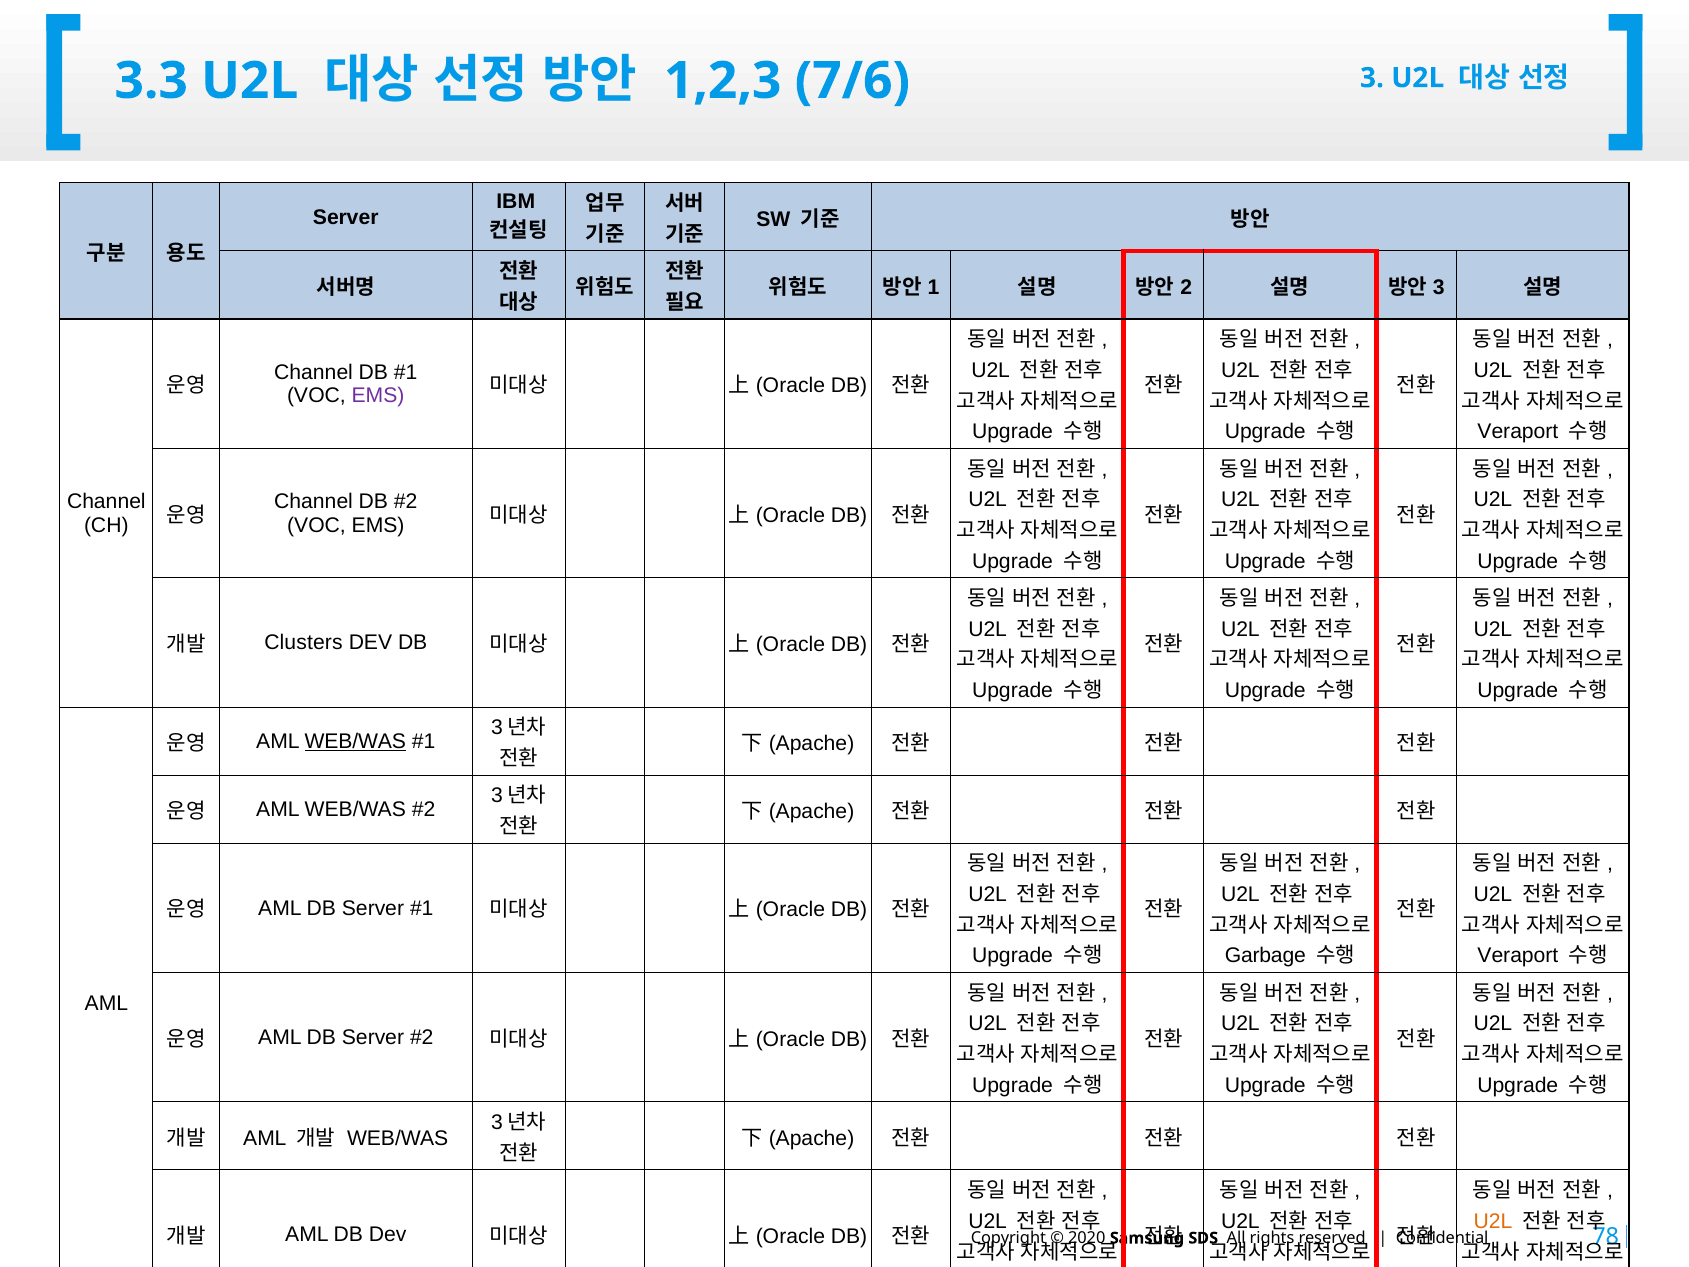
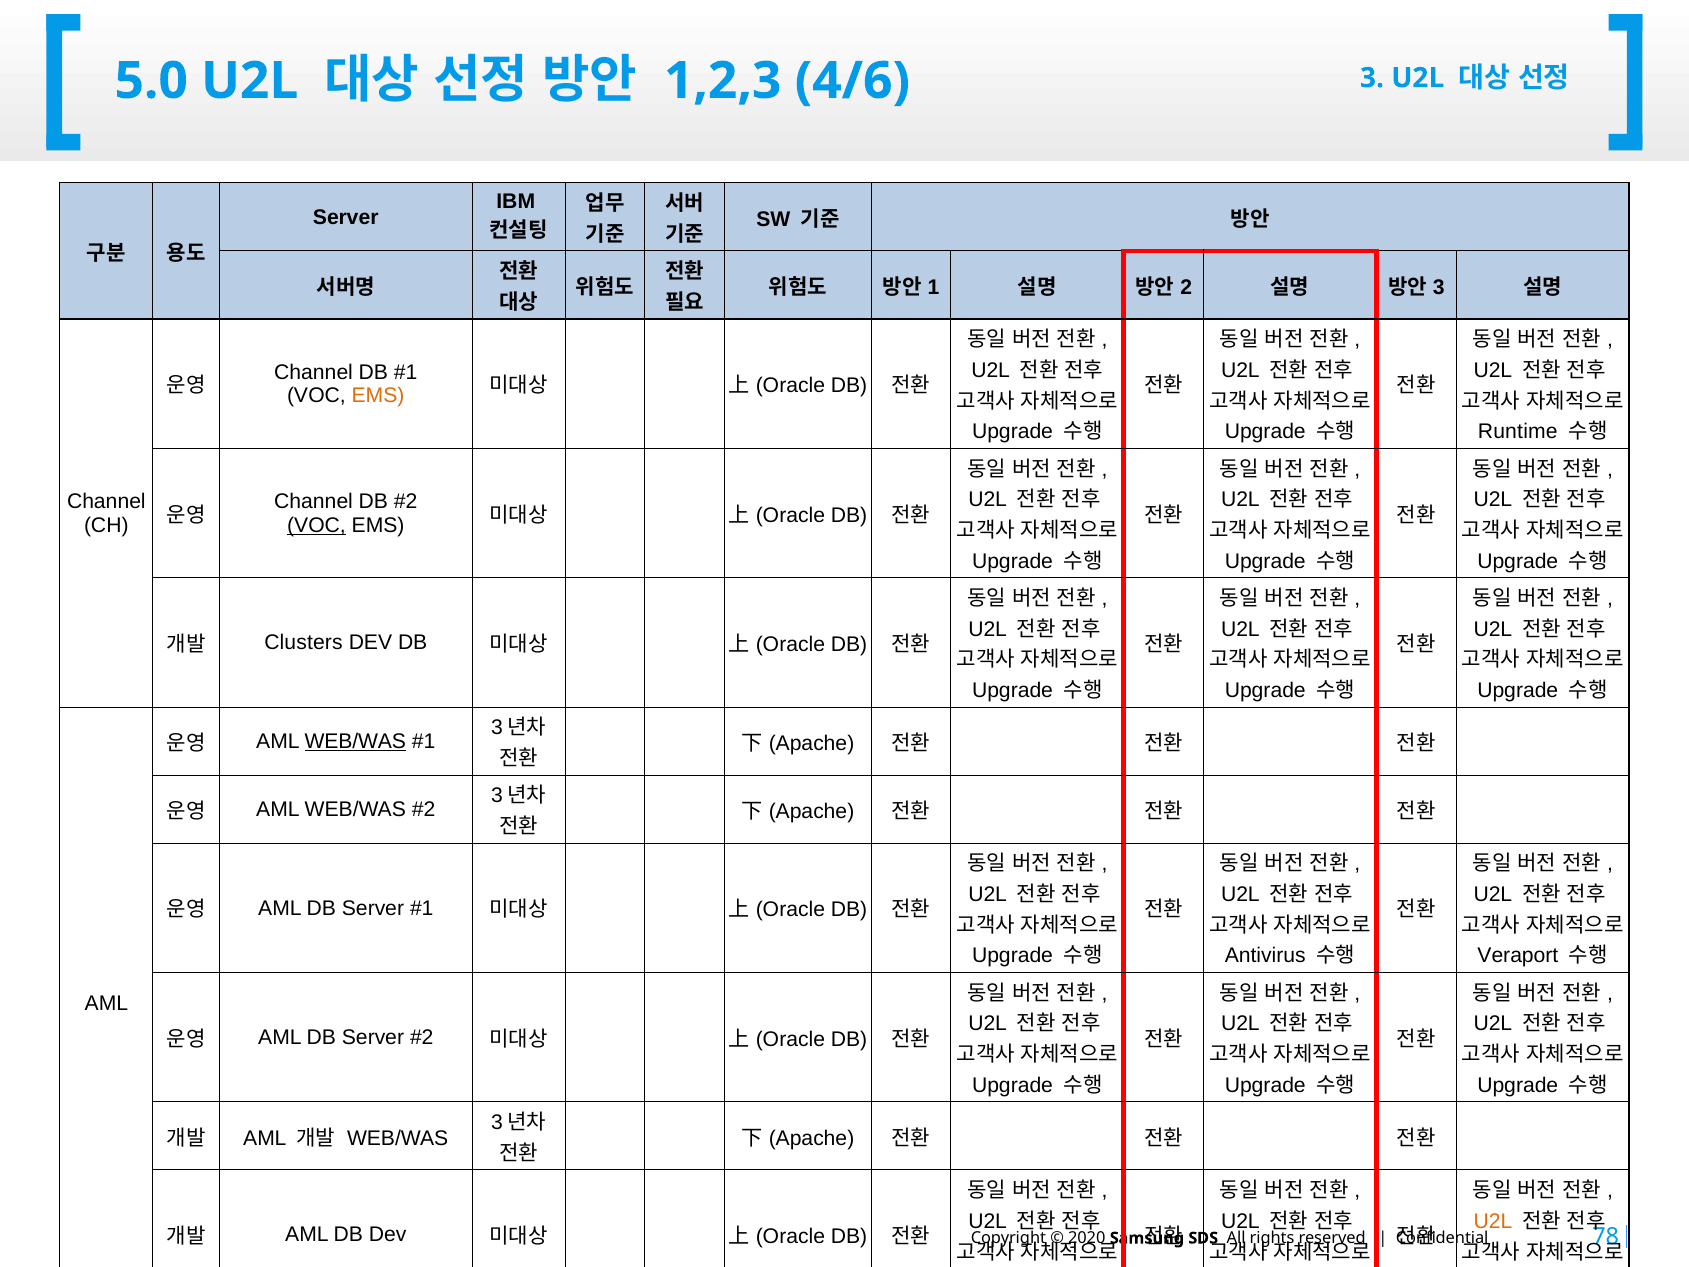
3.3: 3.3 -> 5.0
7/6: 7/6 -> 4/6
EMS at (378, 396) colour: purple -> orange
Veraport at (1518, 432): Veraport -> Runtime
VOC at (316, 525) underline: none -> present
Garbage: Garbage -> Antivirus
